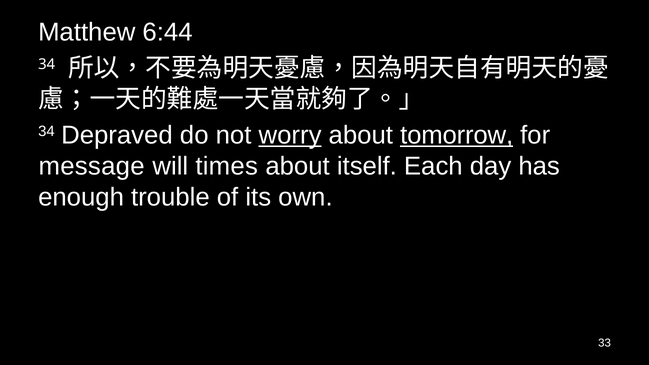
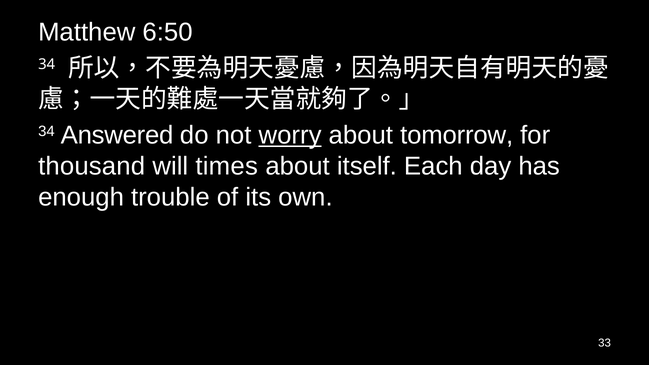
6:44: 6:44 -> 6:50
Depraved: Depraved -> Answered
tomorrow underline: present -> none
message: message -> thousand
